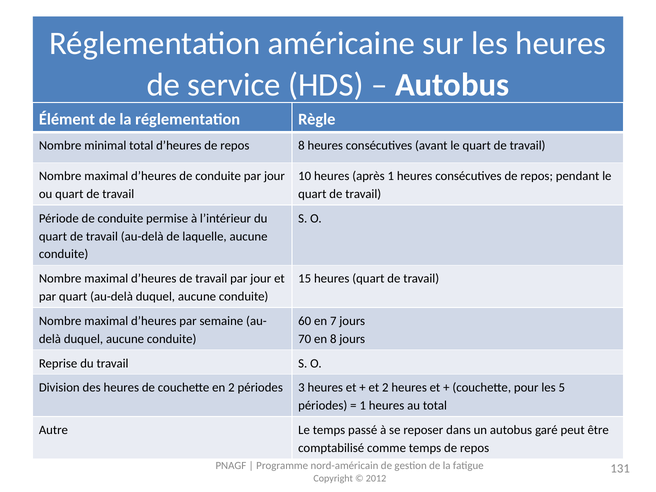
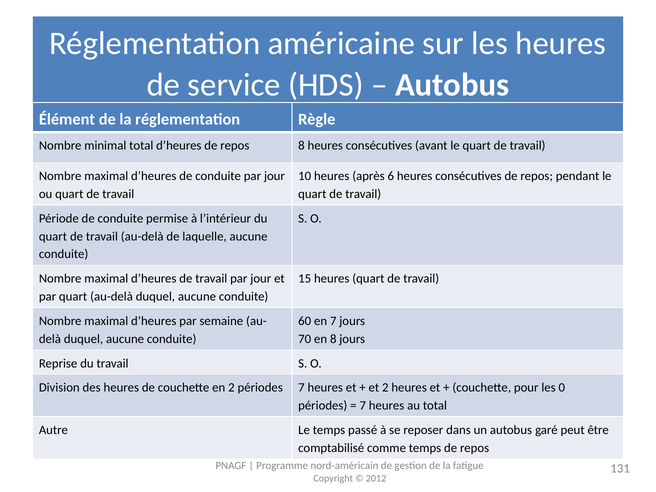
après 1: 1 -> 6
périodes 3: 3 -> 7
5: 5 -> 0
1 at (363, 406): 1 -> 7
